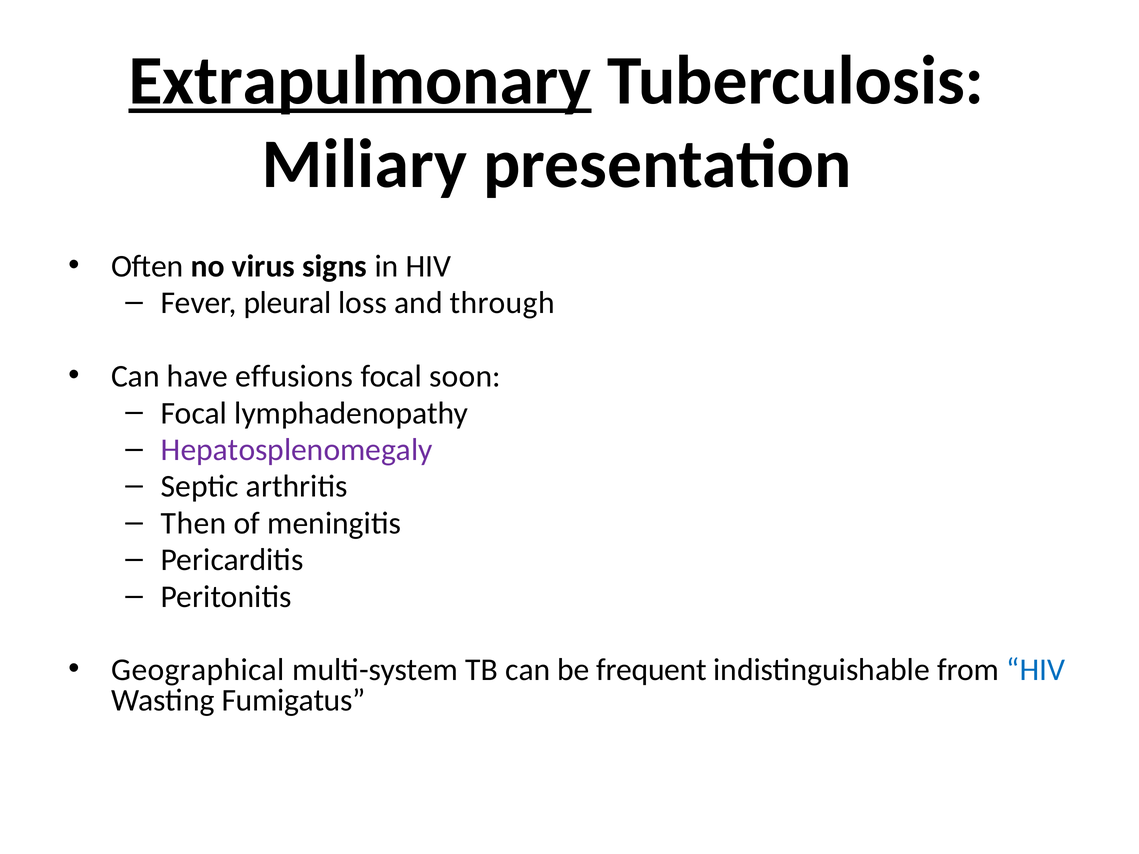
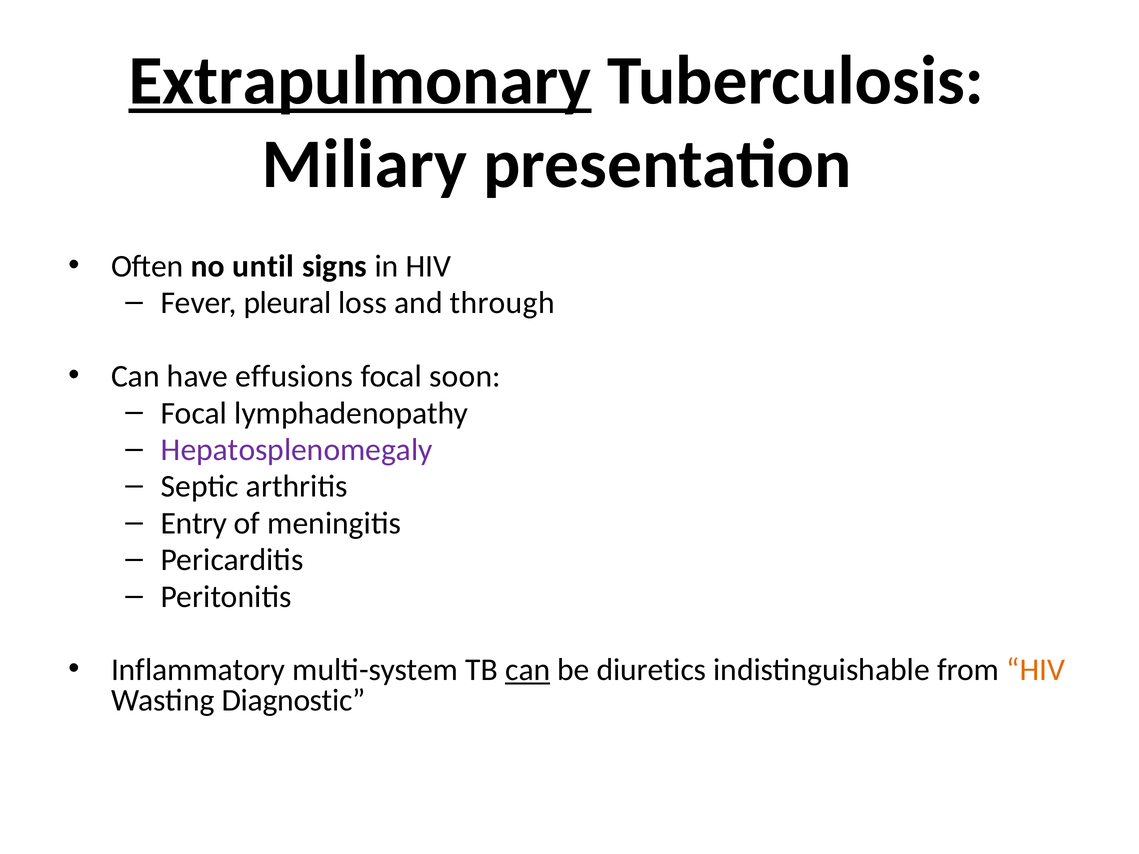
virus: virus -> until
Then: Then -> Entry
Geographical: Geographical -> Inflammatory
can at (528, 670) underline: none -> present
frequent: frequent -> diuretics
HIV at (1036, 670) colour: blue -> orange
Fumigatus: Fumigatus -> Diagnostic
